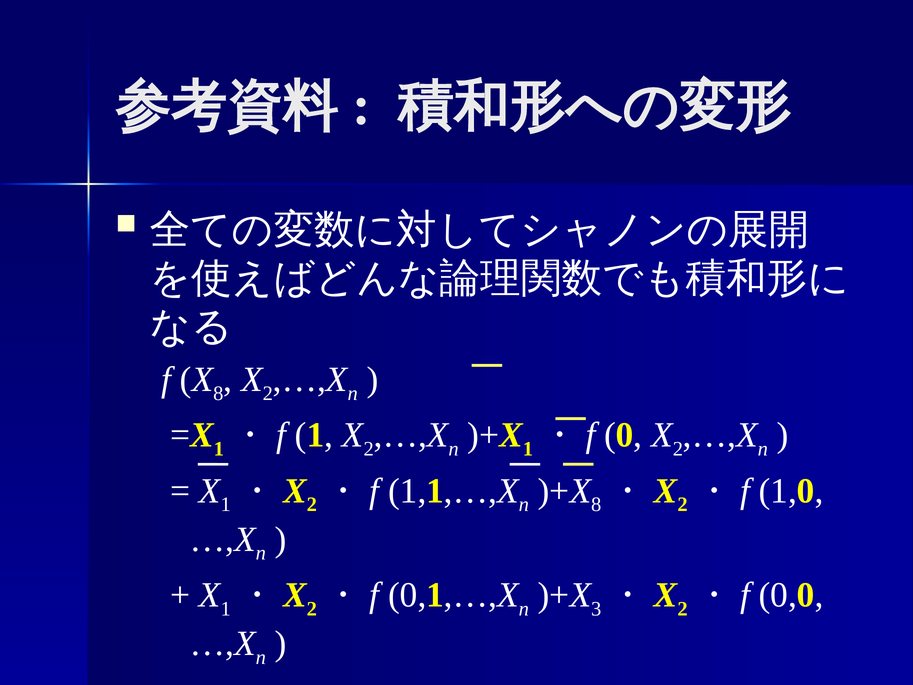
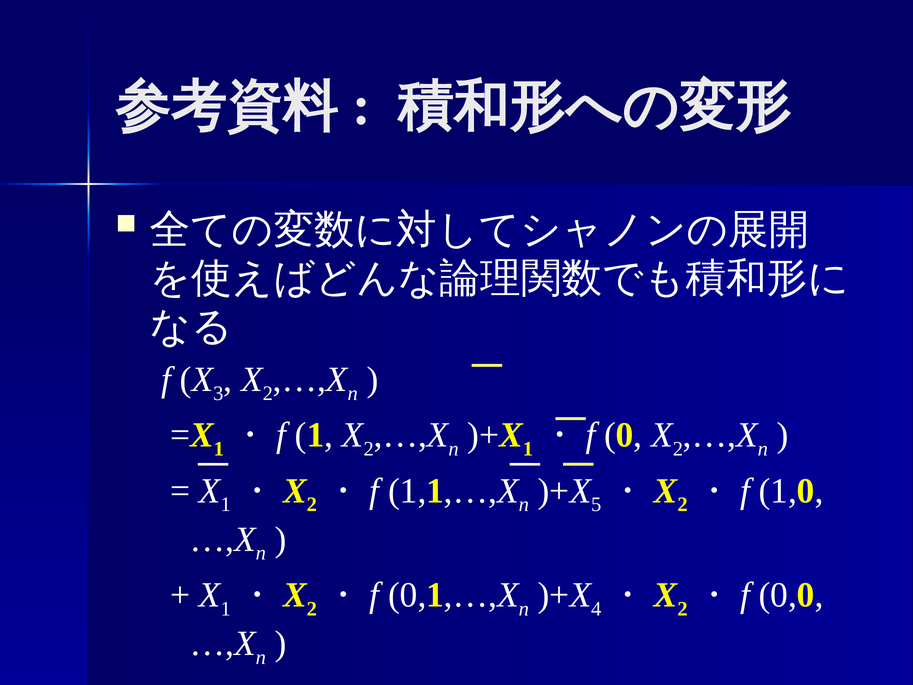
8 at (218, 393): 8 -> 3
8 at (596, 504): 8 -> 5
3: 3 -> 4
